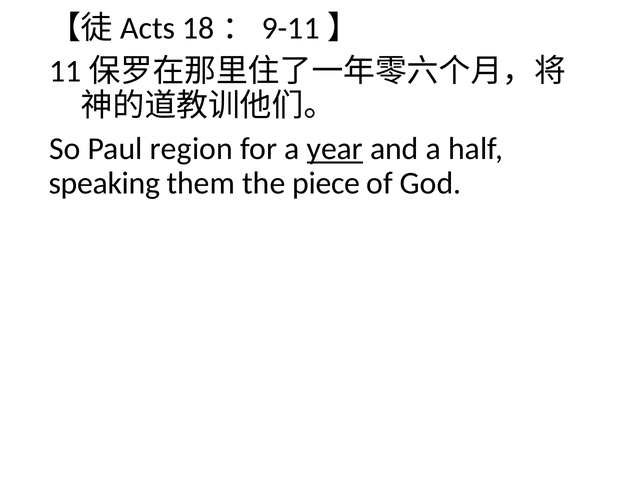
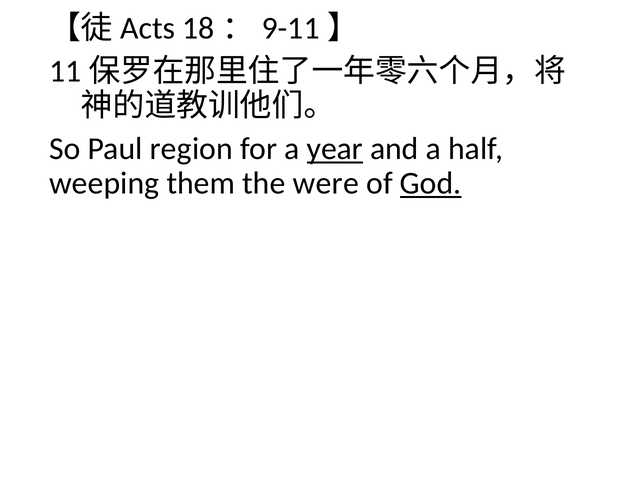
speaking: speaking -> weeping
piece: piece -> were
God underline: none -> present
